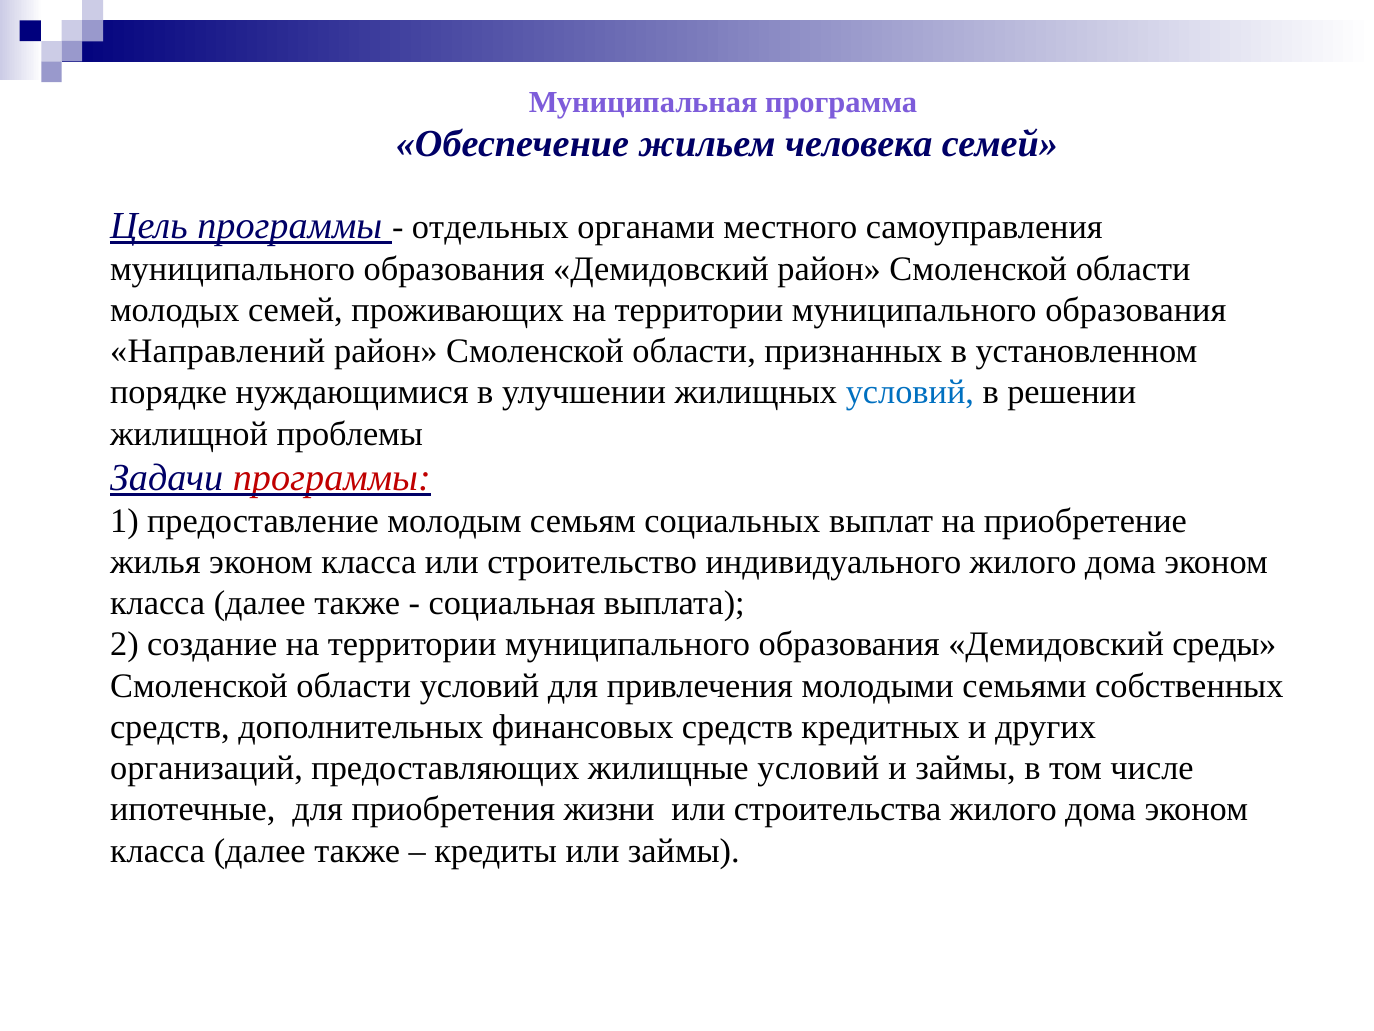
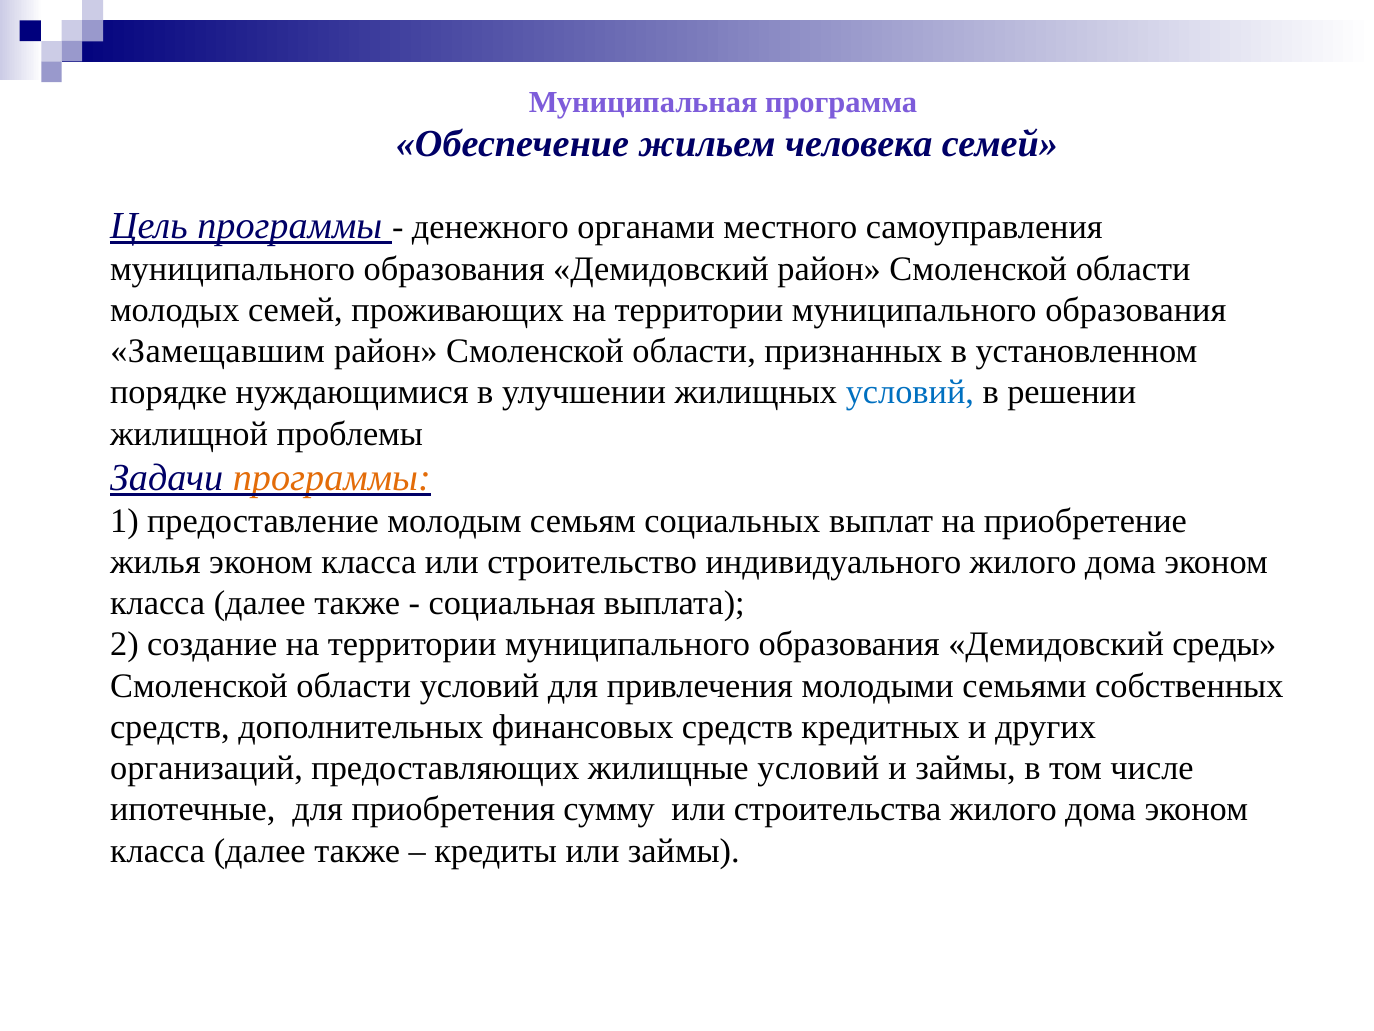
отдельных: отдельных -> денежного
Направлений: Направлений -> Замещавшим
программы at (332, 477) colour: red -> orange
жизни: жизни -> сумму
